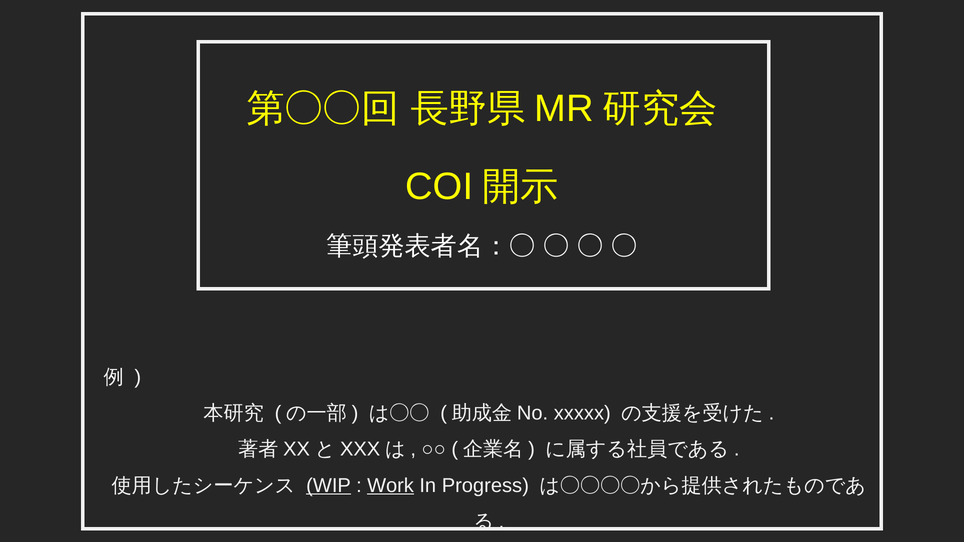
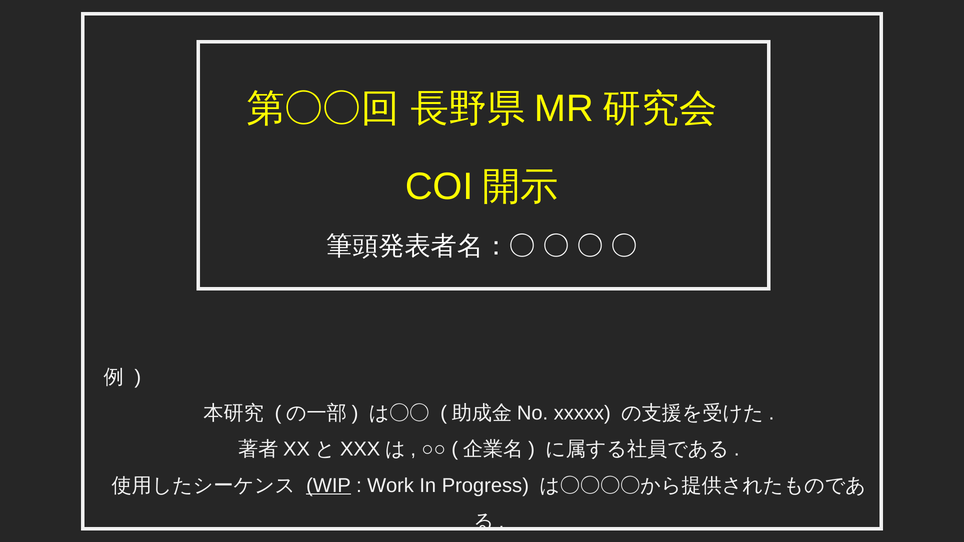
Work underline: present -> none
